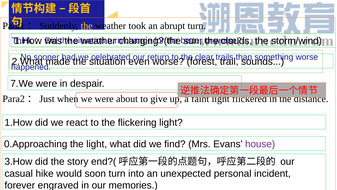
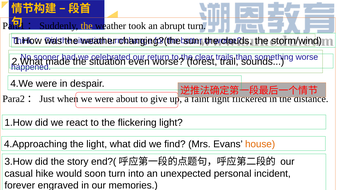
7.We: 7.We -> 4.We
0.Approaching: 0.Approaching -> 4.Approaching
house colour: purple -> orange
